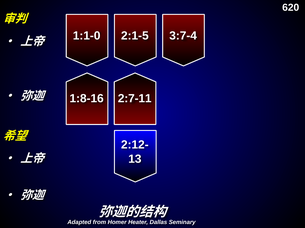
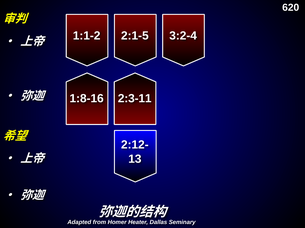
1:1-0: 1:1-0 -> 1:1-2
3:7-4: 3:7-4 -> 3:2-4
2:7-11: 2:7-11 -> 2:3-11
